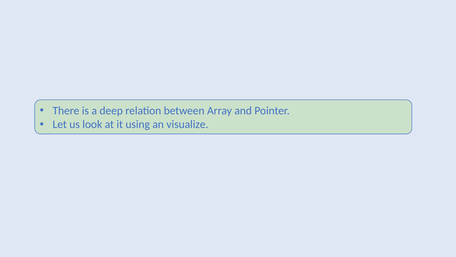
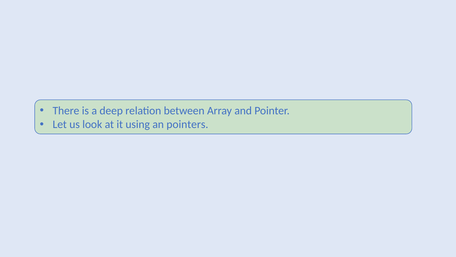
visualize: visualize -> pointers
